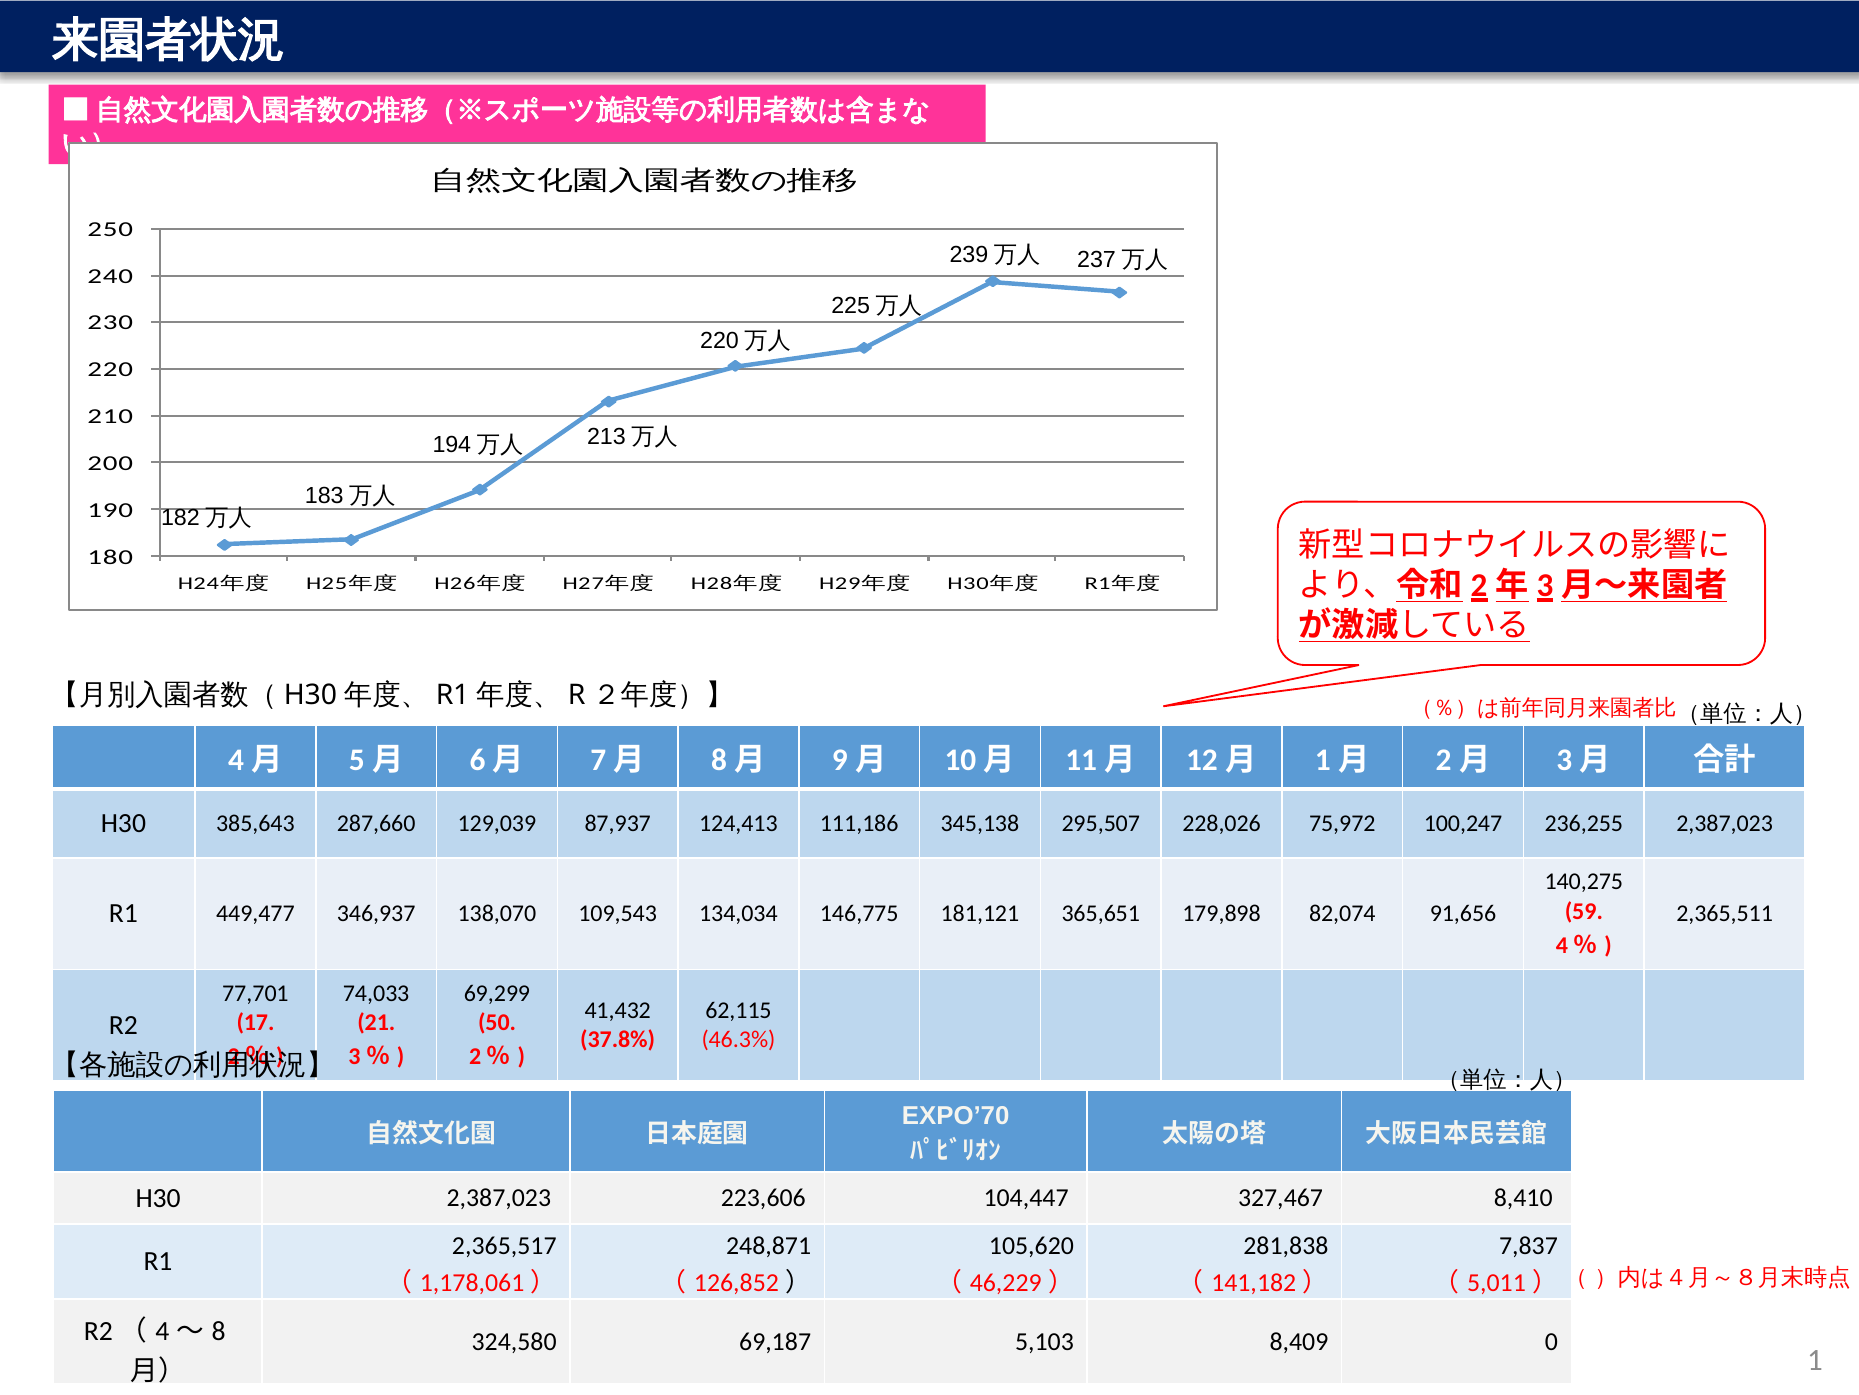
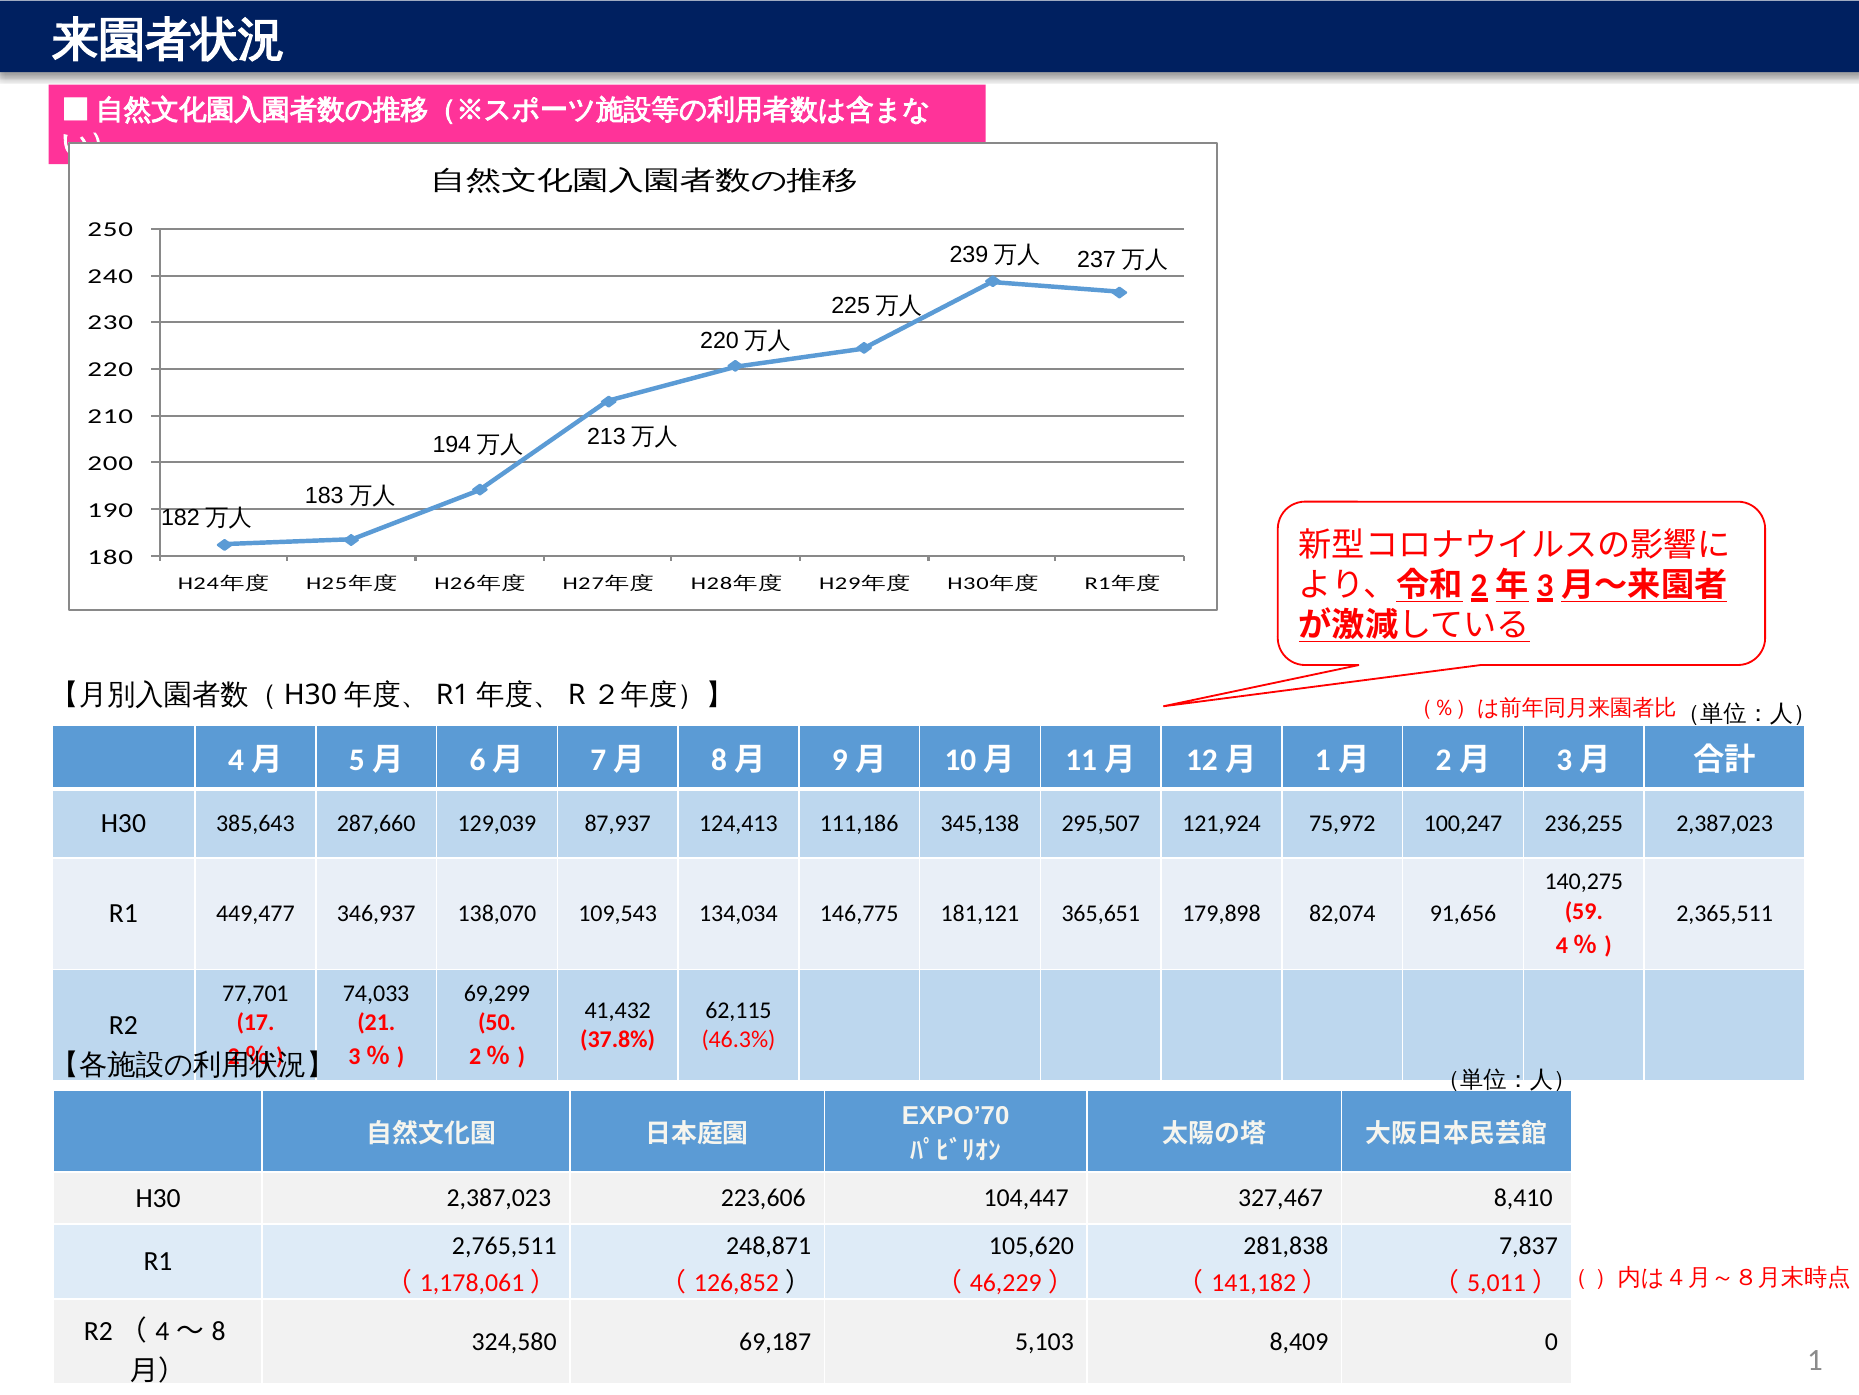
228,026: 228,026 -> 121,924
2,365,517: 2,365,517 -> 2,765,511
